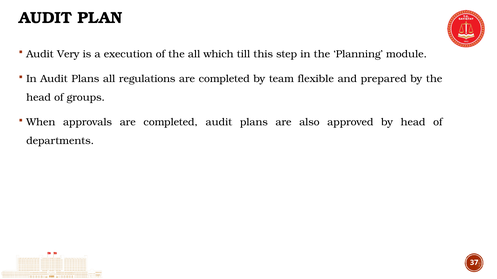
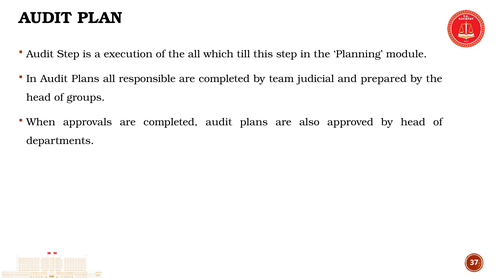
Audit Very: Very -> Step
regulations: regulations -> responsible
flexible: flexible -> judicial
